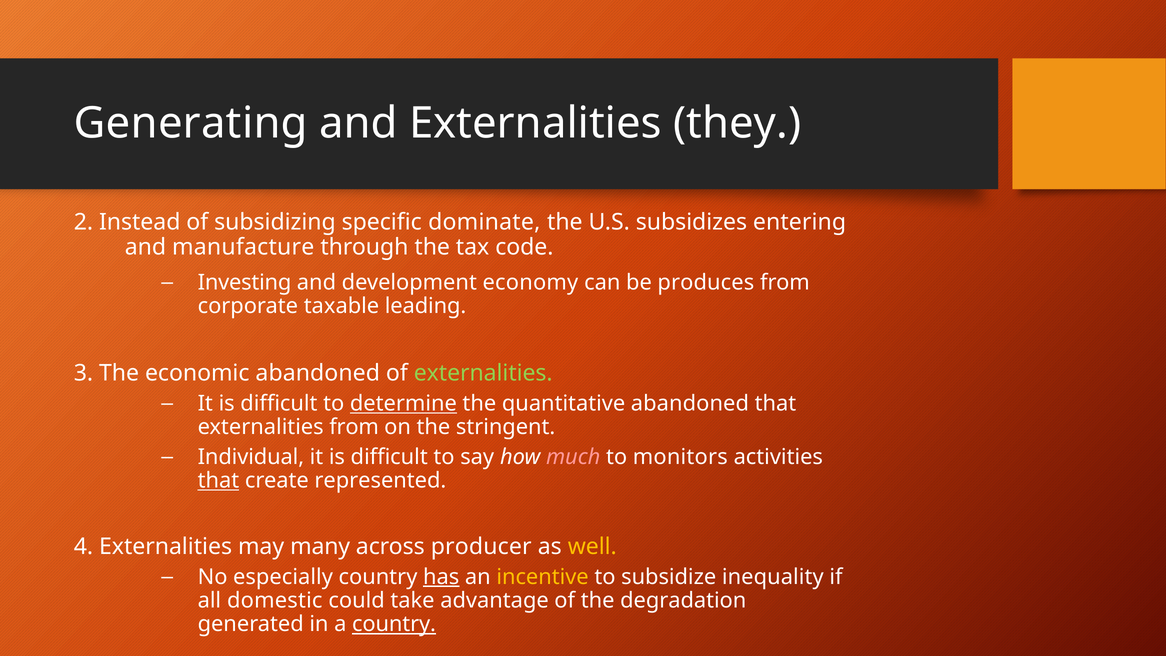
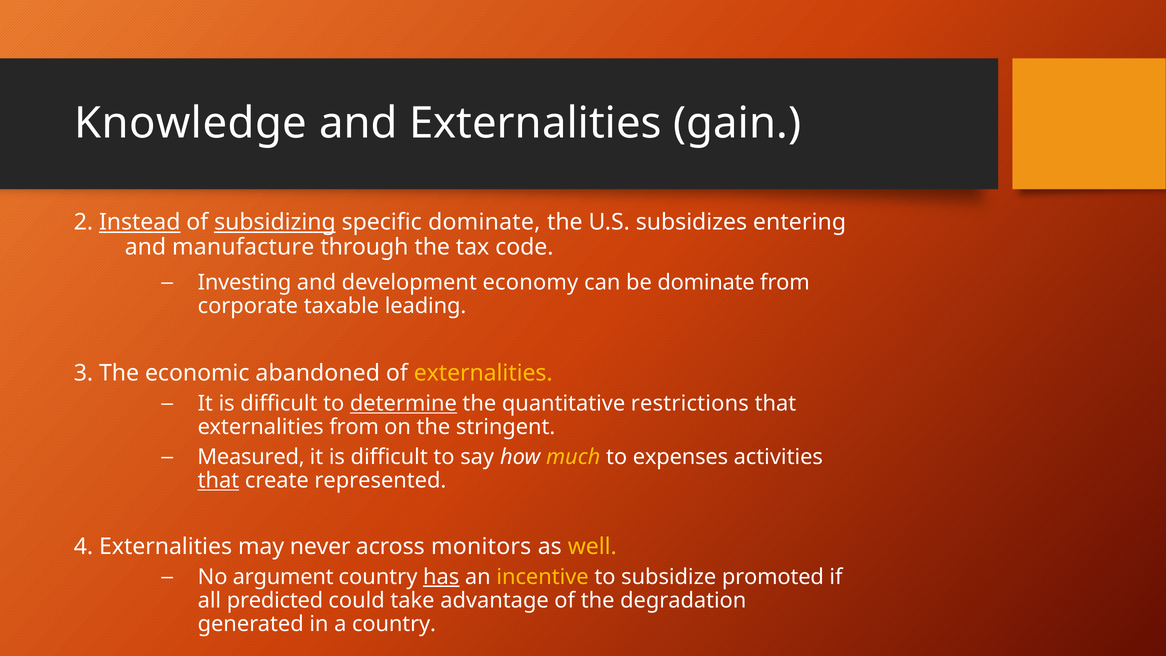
Generating: Generating -> Knowledge
they: they -> gain
Instead underline: none -> present
subsidizing underline: none -> present
be produces: produces -> dominate
externalities at (483, 373) colour: light green -> yellow
quantitative abandoned: abandoned -> restrictions
Individual: Individual -> Measured
much colour: pink -> yellow
monitors: monitors -> expenses
many: many -> never
producer: producer -> monitors
especially: especially -> argument
inequality: inequality -> promoted
domestic: domestic -> predicted
country at (394, 624) underline: present -> none
